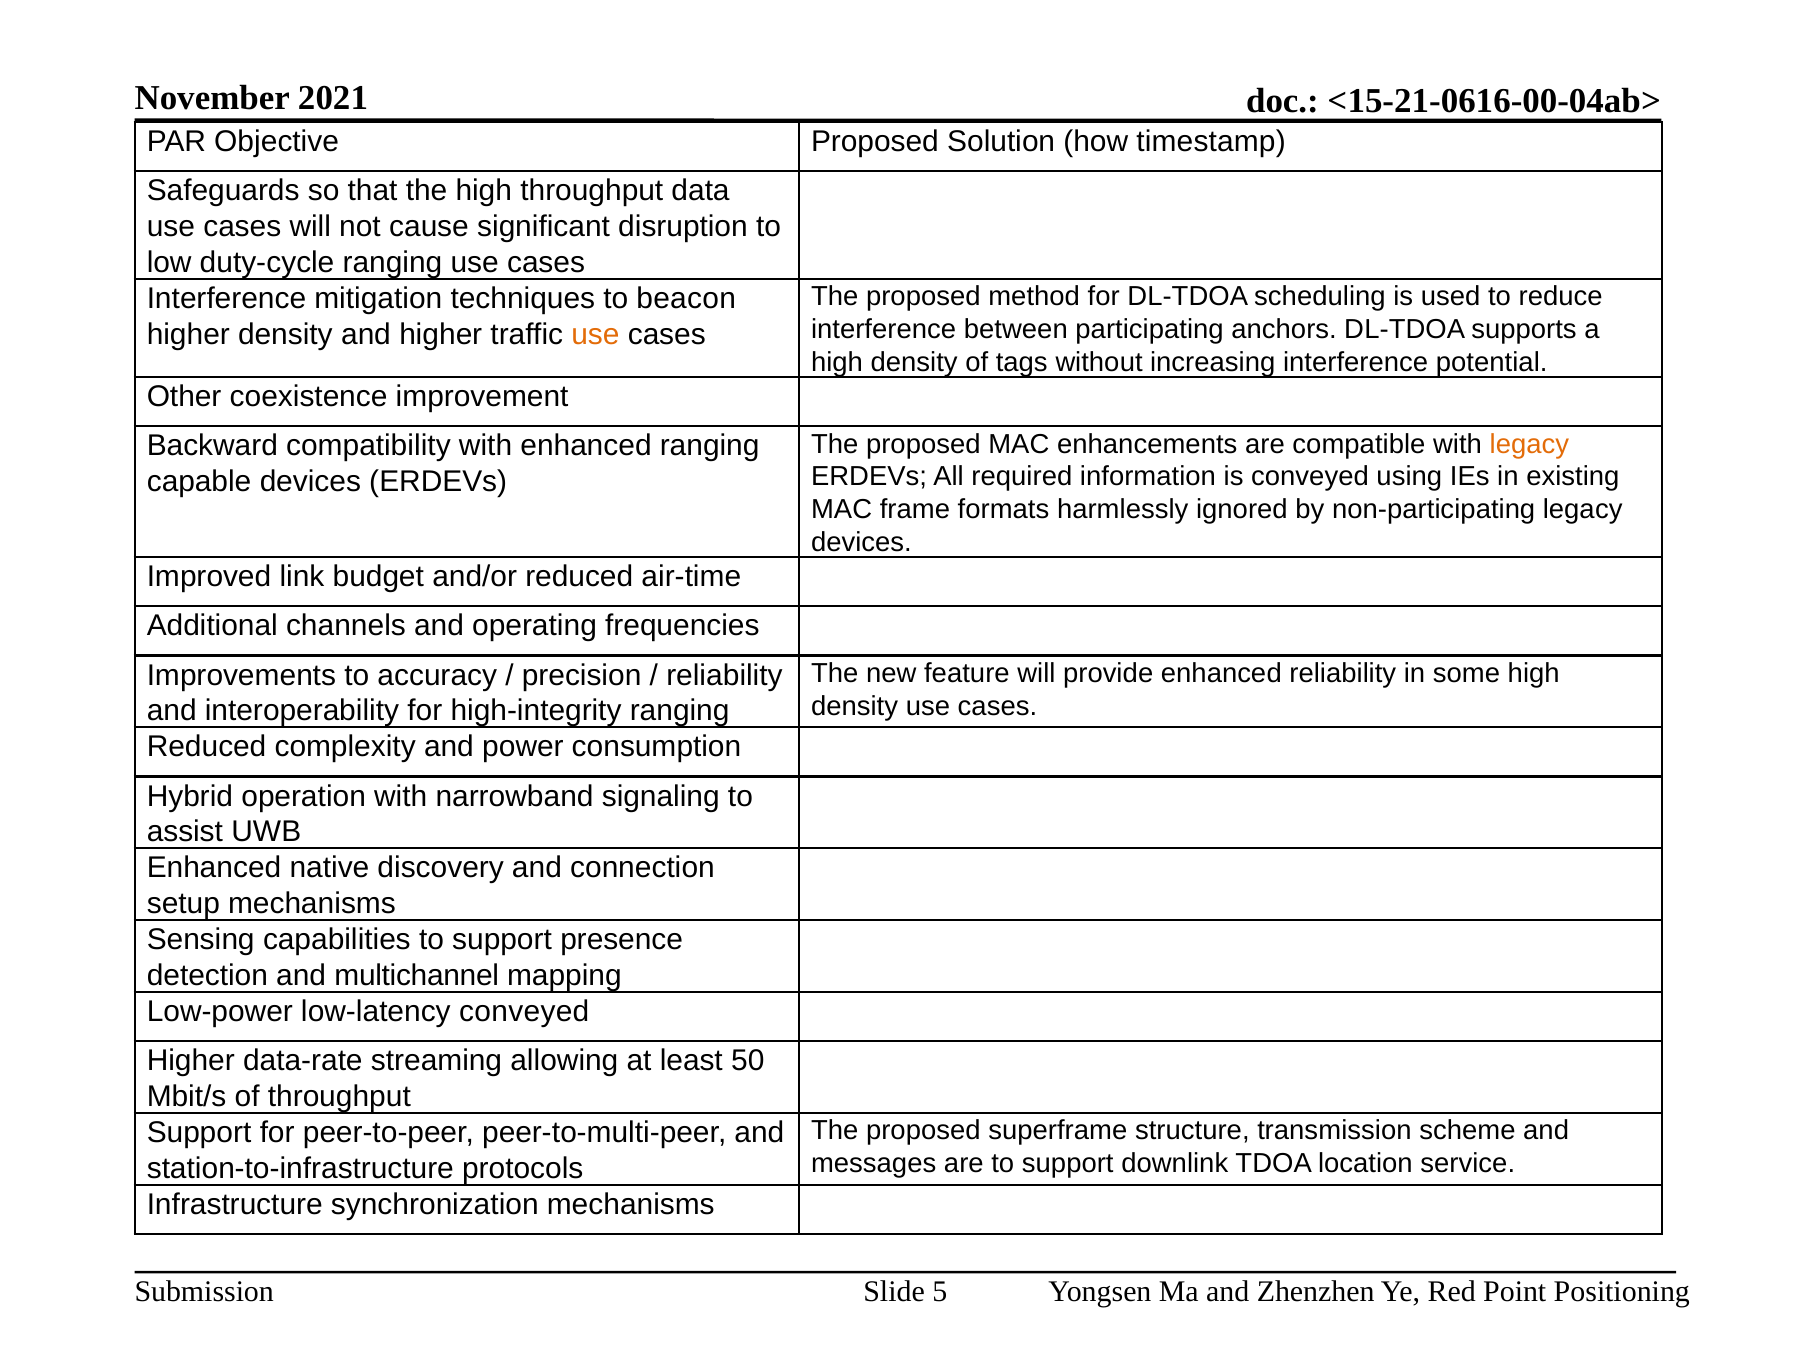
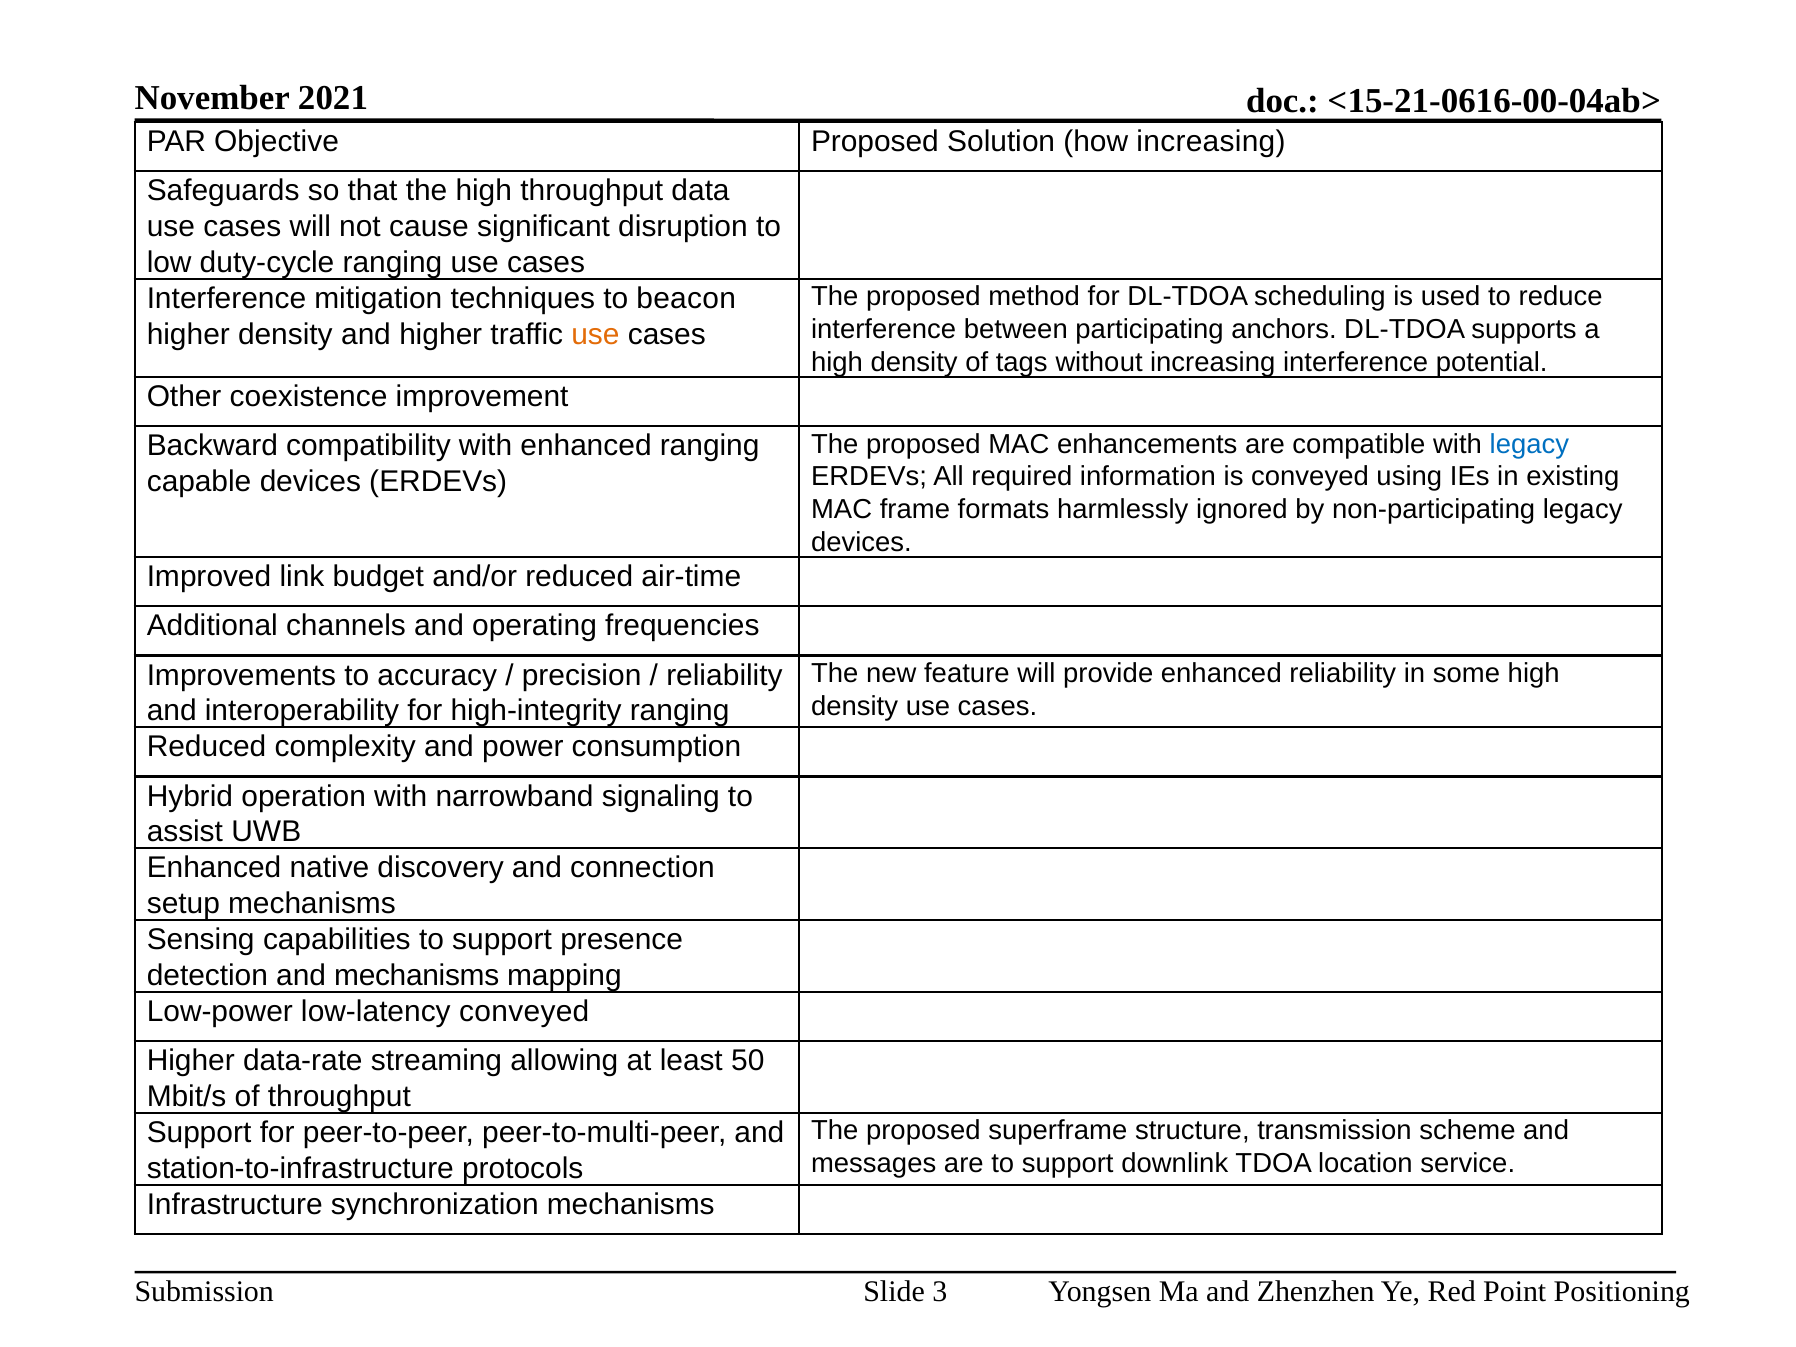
how timestamp: timestamp -> increasing
legacy at (1529, 444) colour: orange -> blue
and multichannel: multichannel -> mechanisms
5: 5 -> 3
